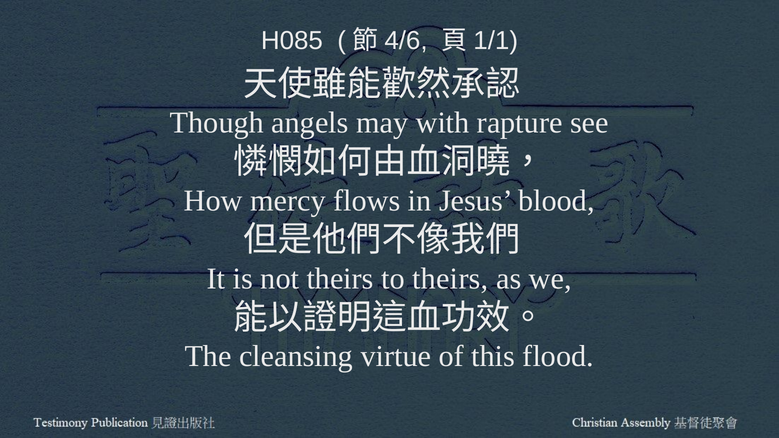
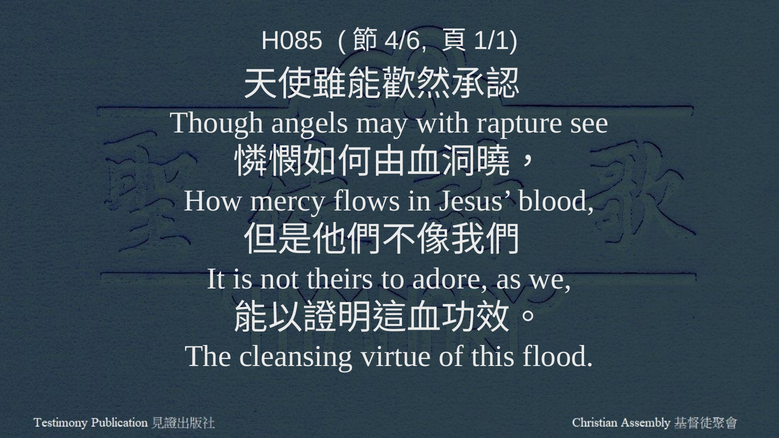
to theirs: theirs -> adore
